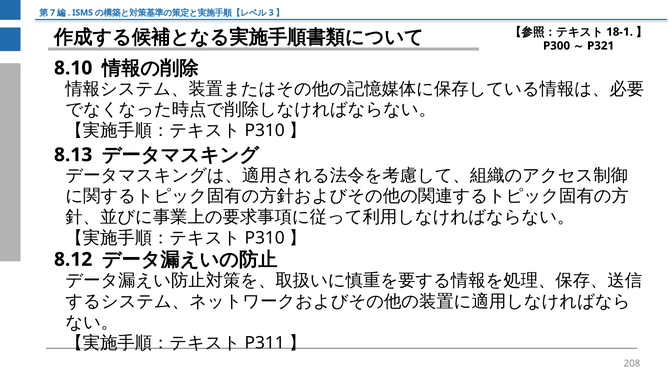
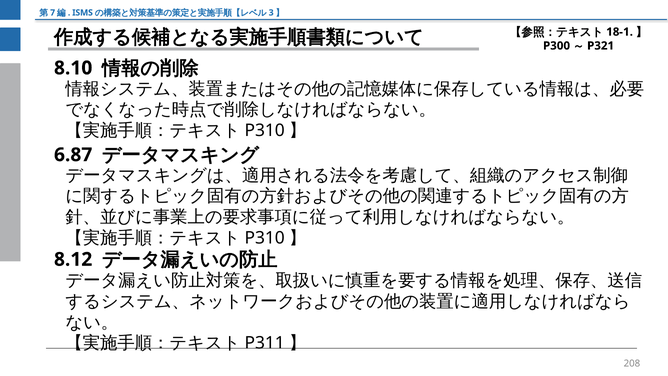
8.13: 8.13 -> 6.87
